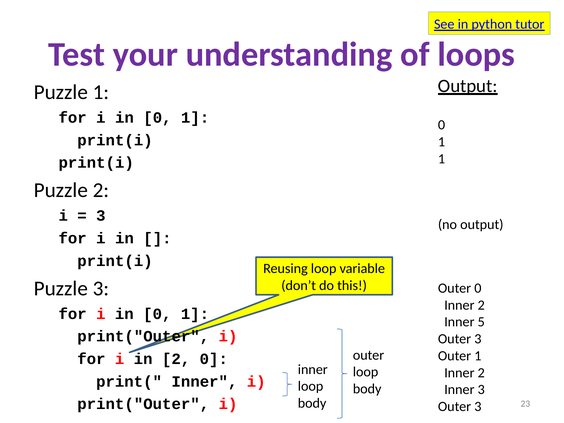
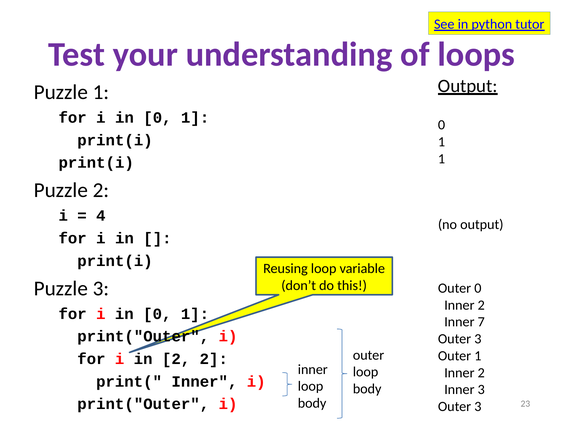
3 at (101, 216): 3 -> 4
5: 5 -> 7
2 0: 0 -> 2
